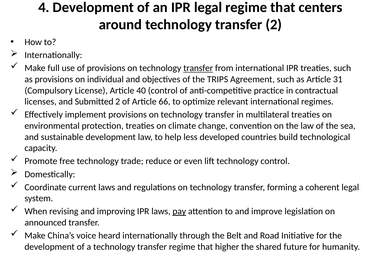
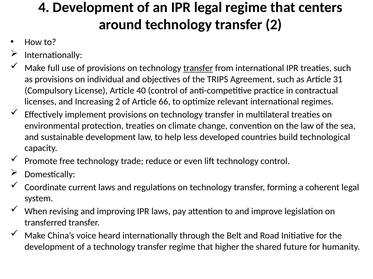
Submitted: Submitted -> Increasing
pay underline: present -> none
announced: announced -> transferred
